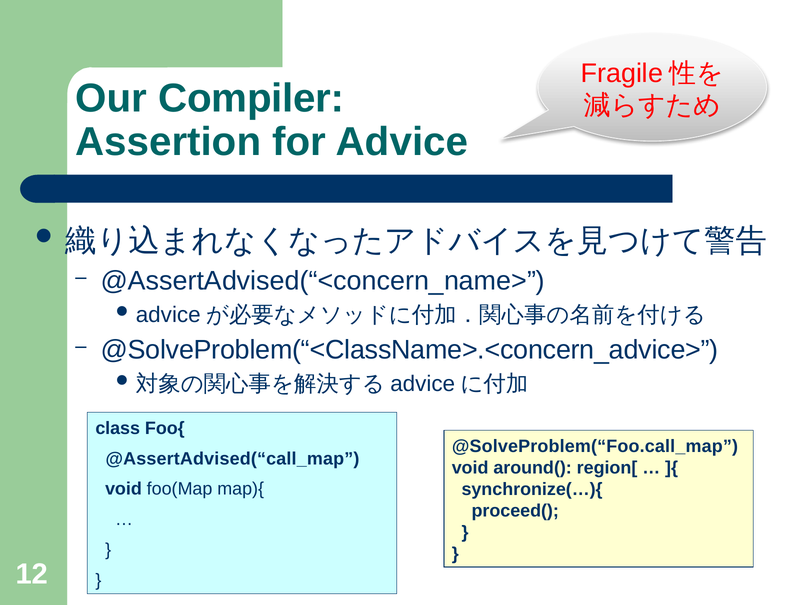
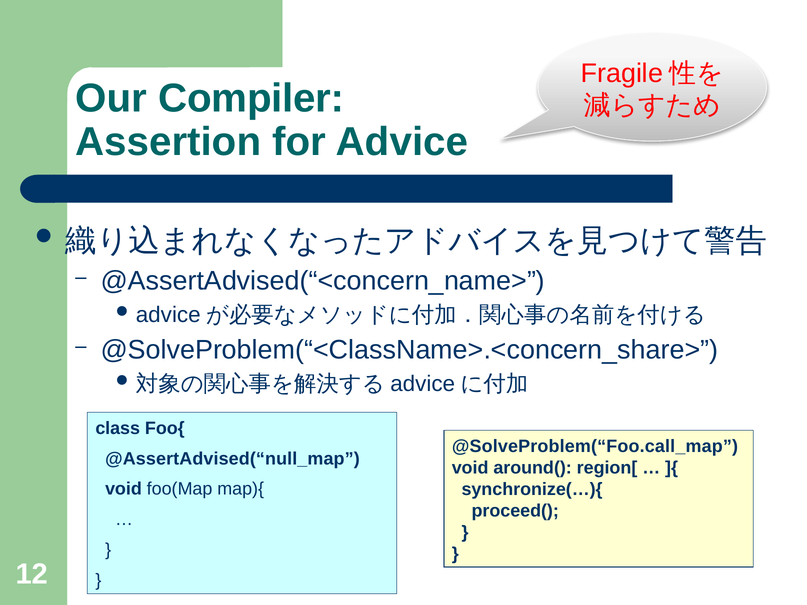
@SolveProblem(“<ClassName>.<concern_advice>: @SolveProblem(“<ClassName>.<concern_advice> -> @SolveProblem(“<ClassName>.<concern_share>
@AssertAdvised(“call_map: @AssertAdvised(“call_map -> @AssertAdvised(“null_map
